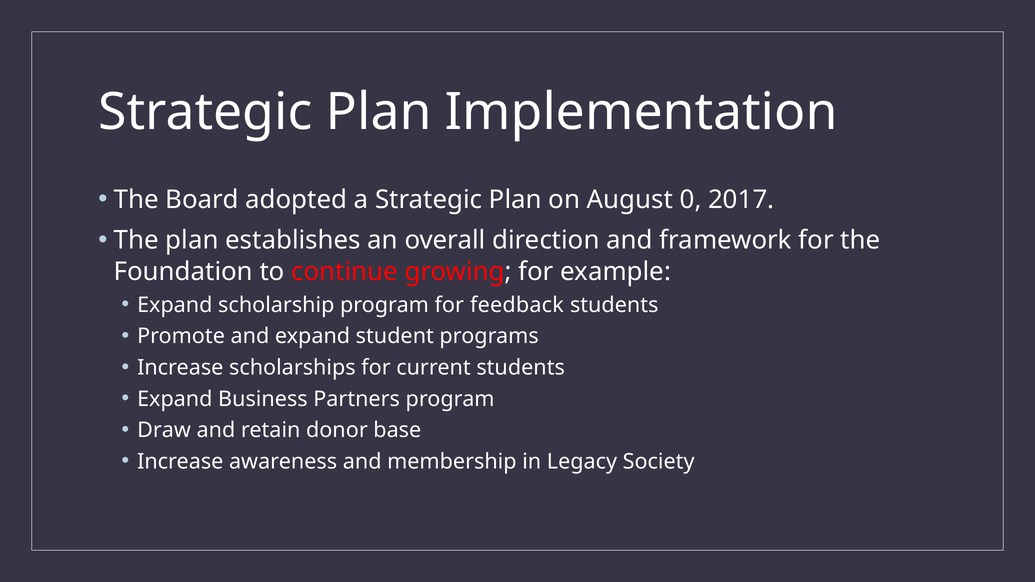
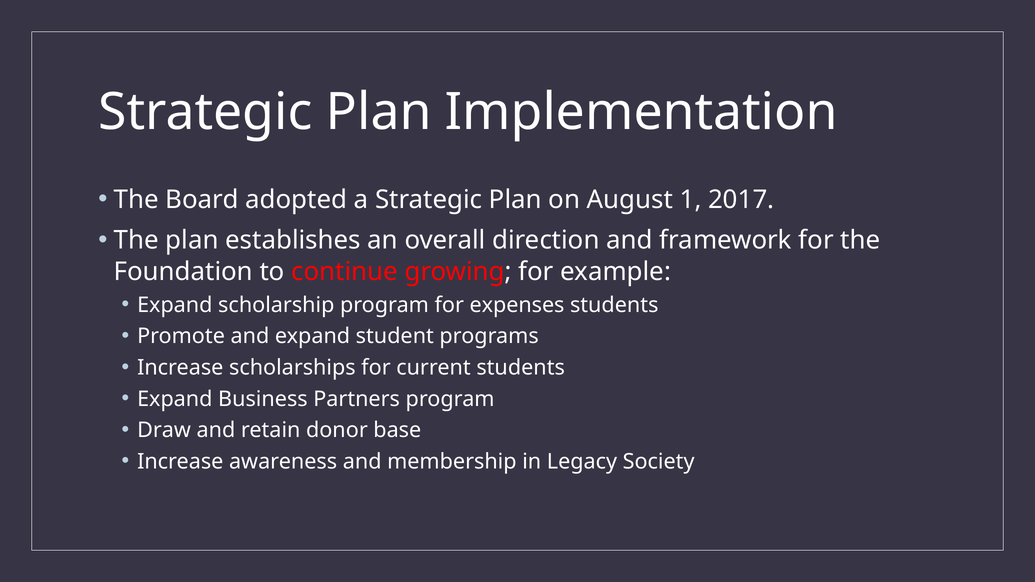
0: 0 -> 1
feedback: feedback -> expenses
